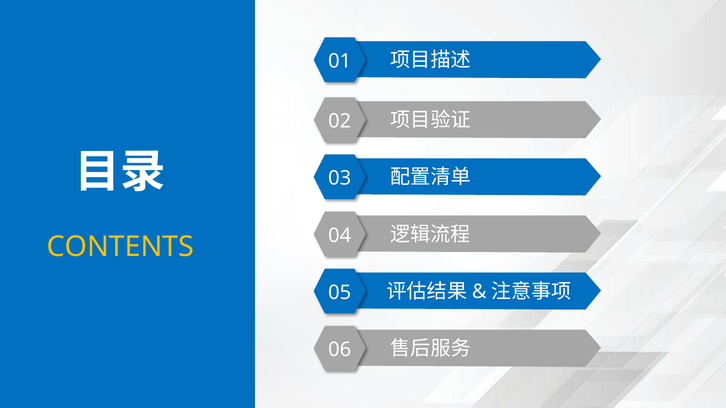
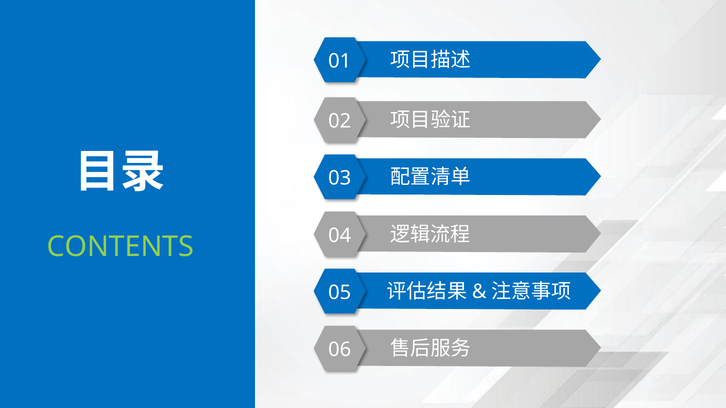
CONTENTS colour: yellow -> light green
